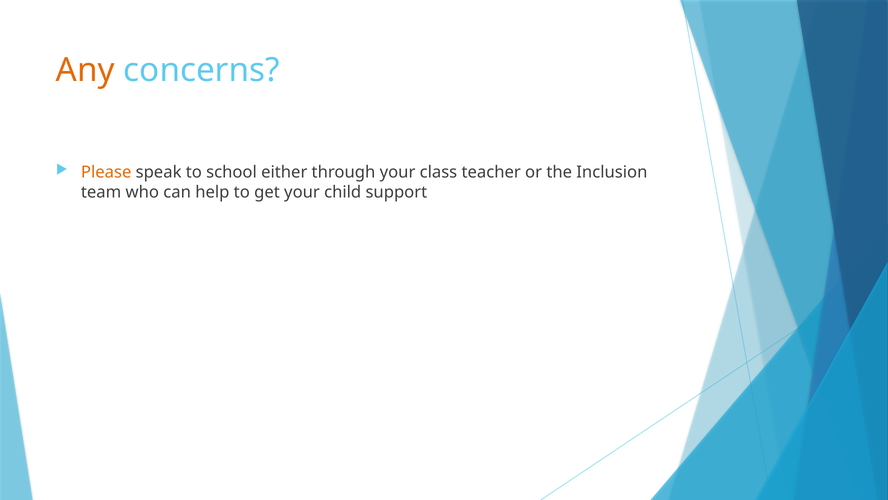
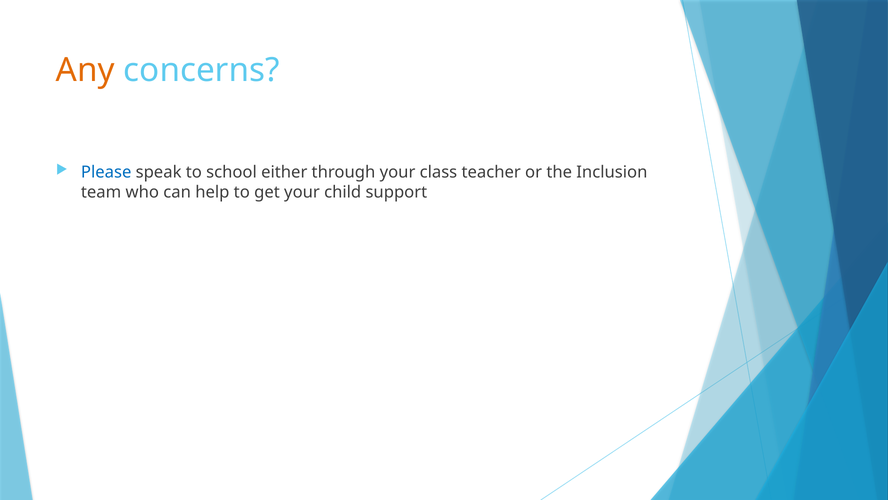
Please colour: orange -> blue
